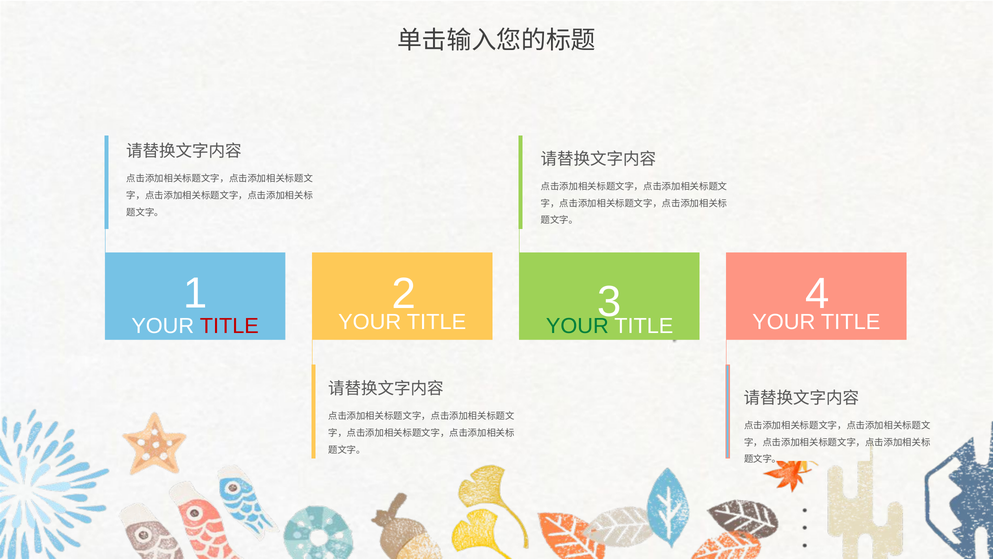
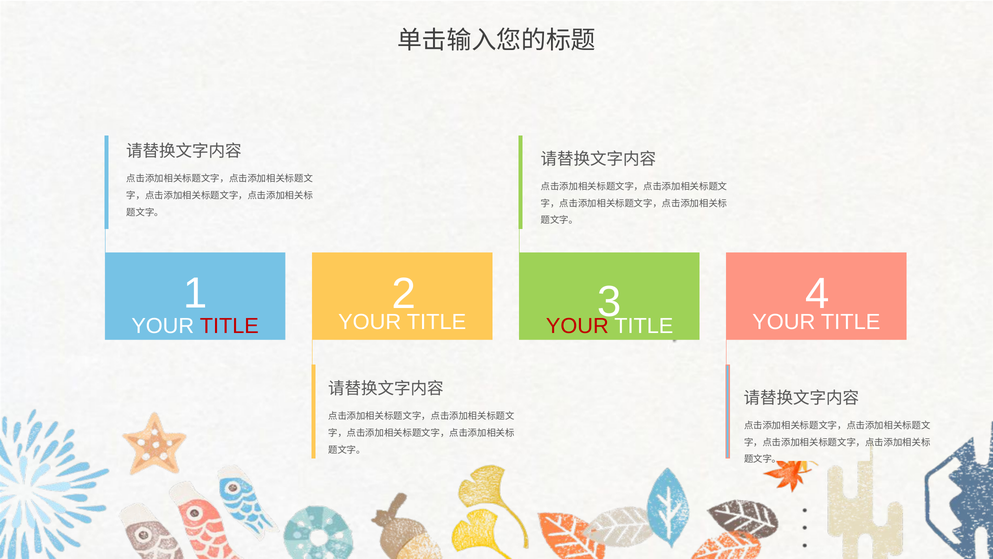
YOUR at (577, 326) colour: green -> red
